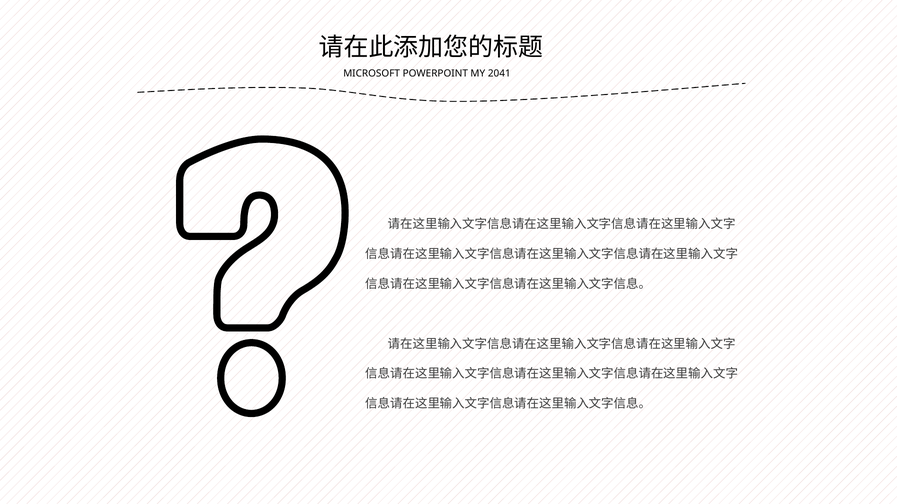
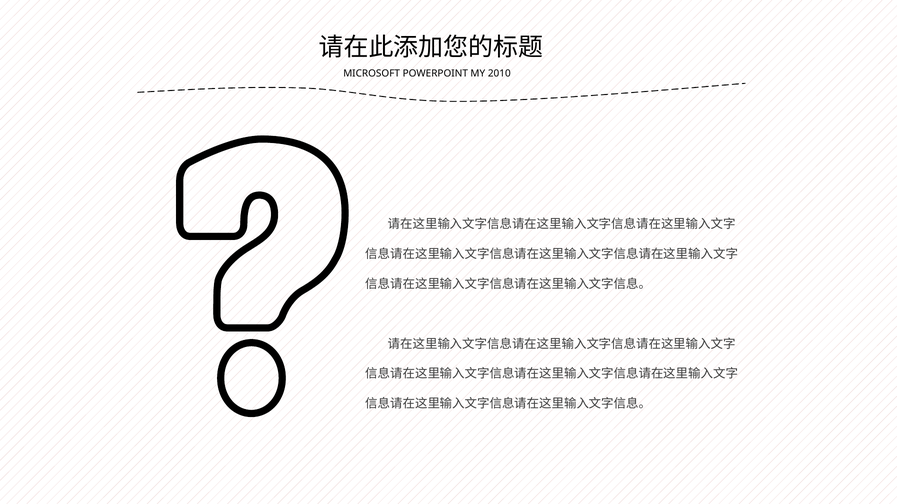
2041: 2041 -> 2010
